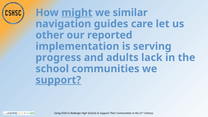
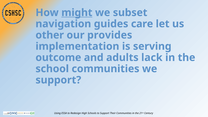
similar: similar -> subset
reported: reported -> provides
progress: progress -> outcome
support at (58, 80) underline: present -> none
